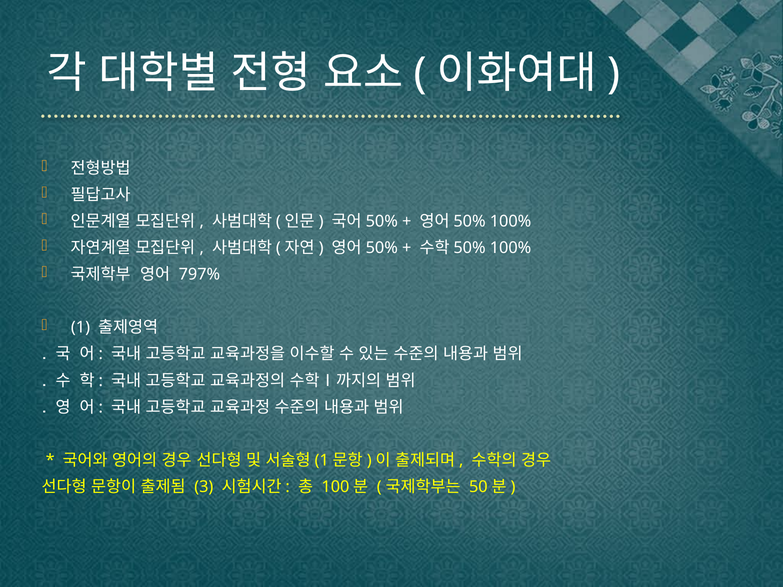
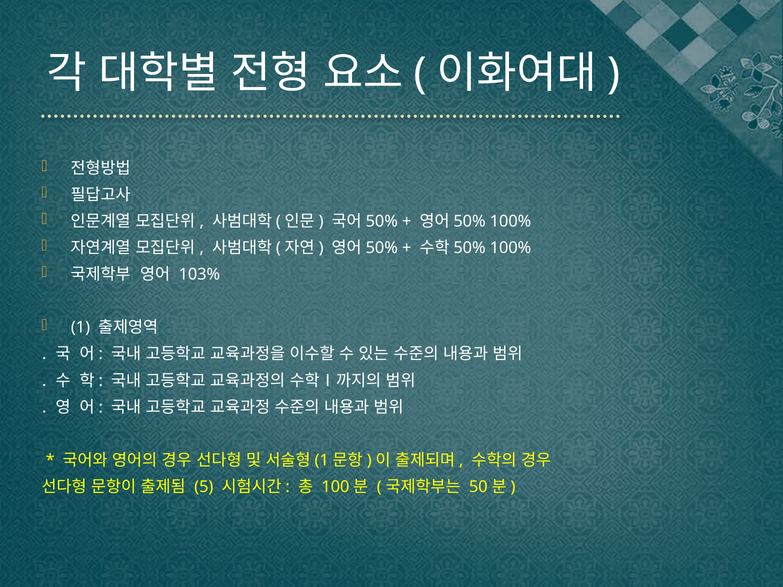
797%: 797% -> 103%
3: 3 -> 5
